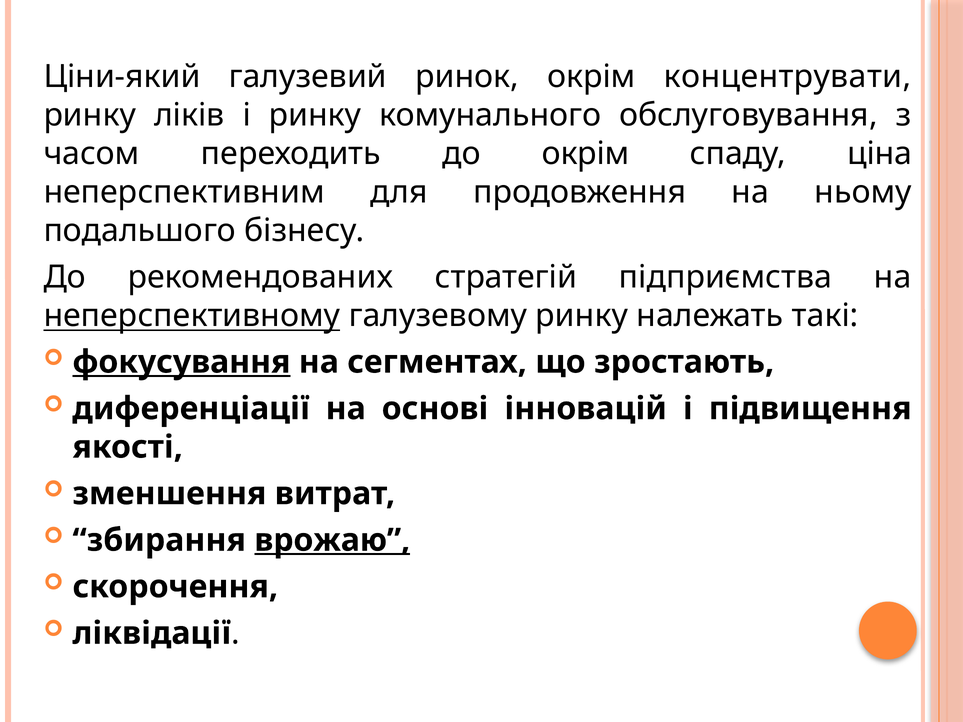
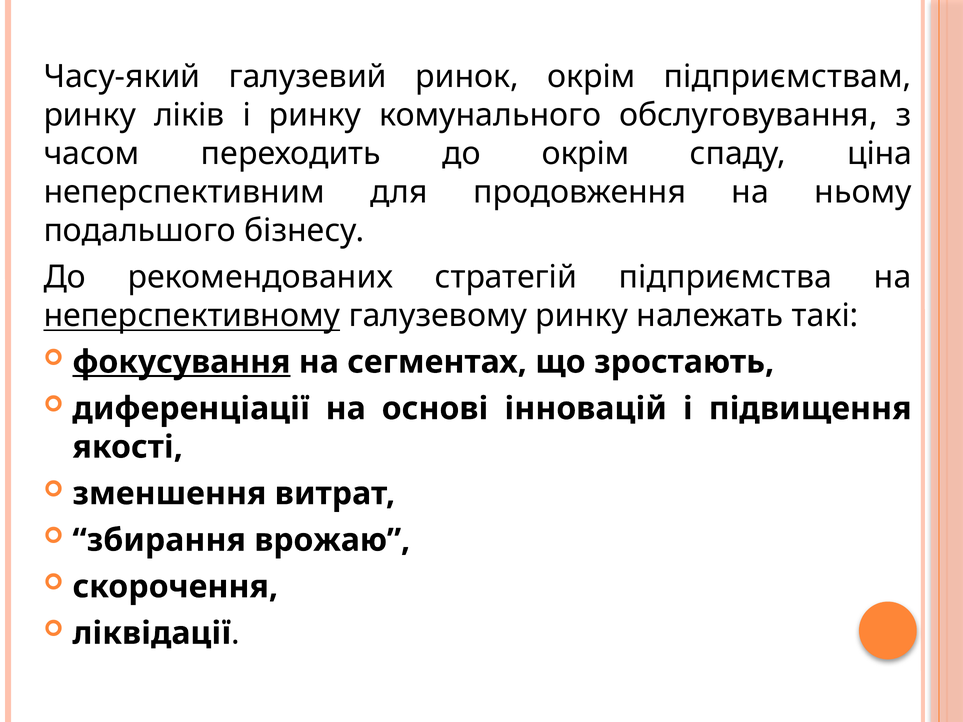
Ціни-який: Ціни-який -> Часу-який
концентрувати: концентрувати -> підприємствам
врожаю underline: present -> none
